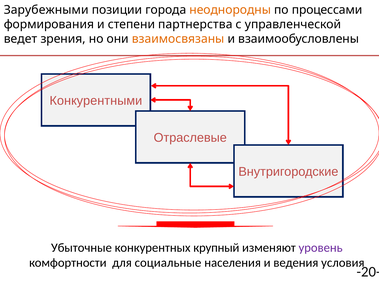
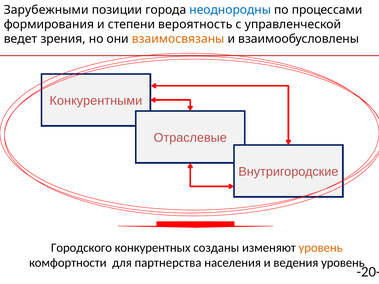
неоднородны colour: orange -> blue
партнерства: партнерства -> вероятность
Убыточные: Убыточные -> Городского
крупный: крупный -> созданы
уровень at (321, 248) colour: purple -> orange
социальные: социальные -> партнерства
ведения условия: условия -> уровень
